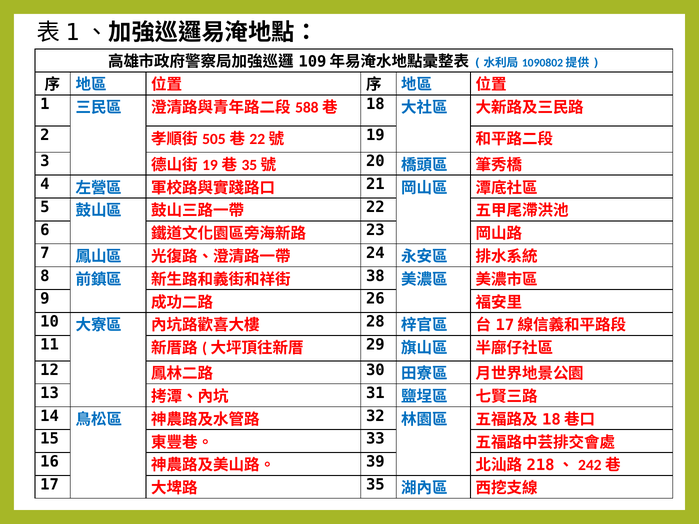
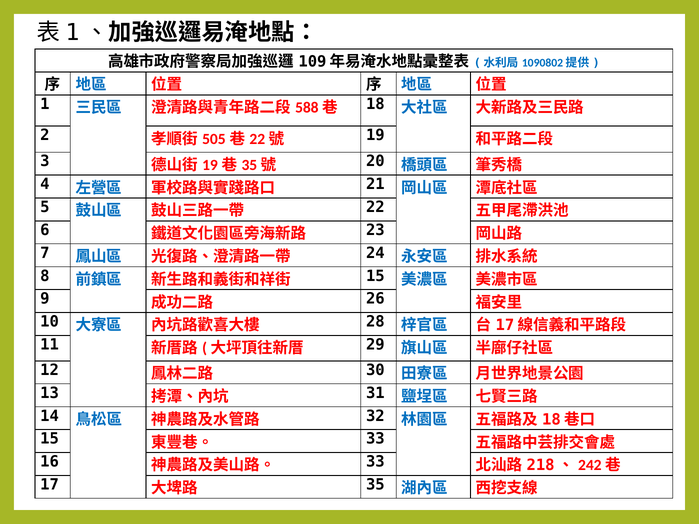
38 at (375, 276): 38 -> 15
39 at (375, 462): 39 -> 33
